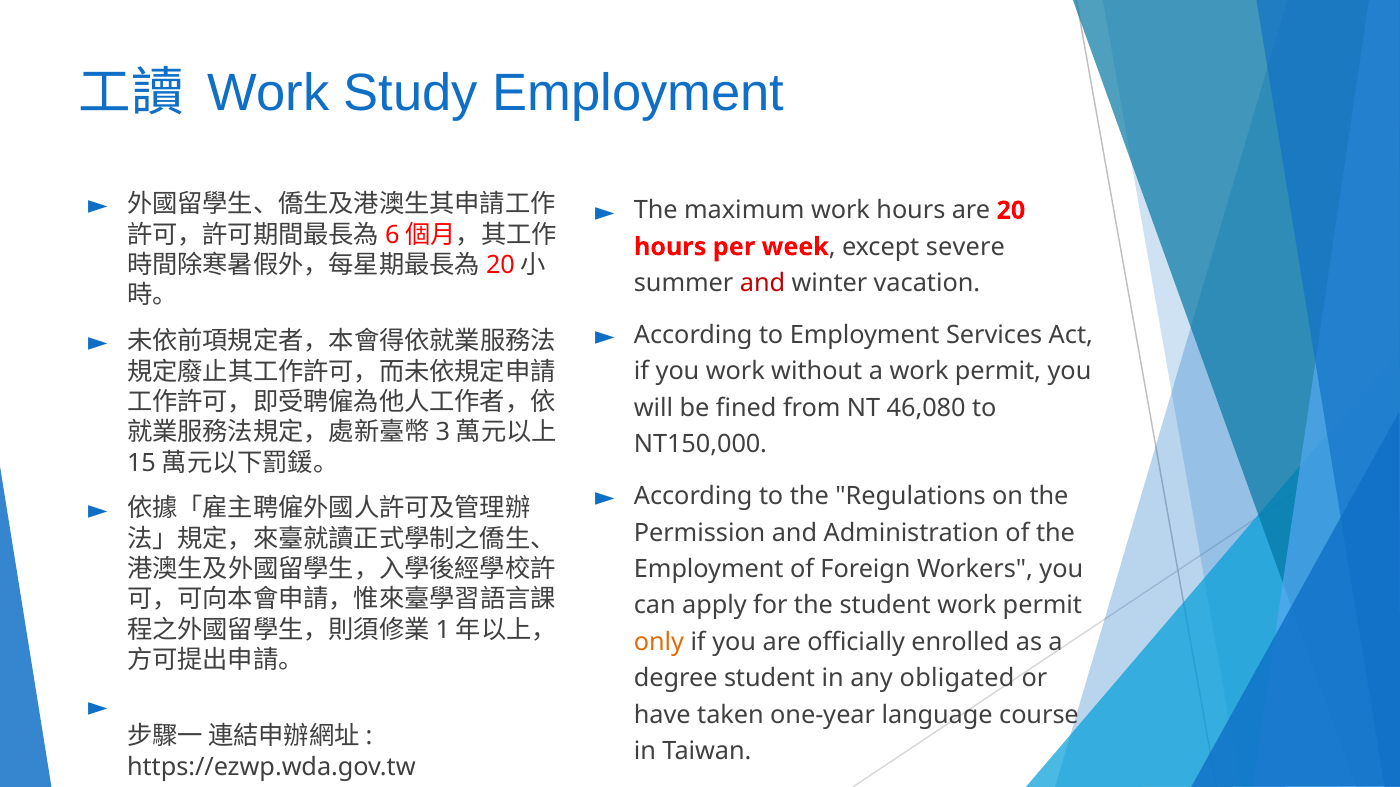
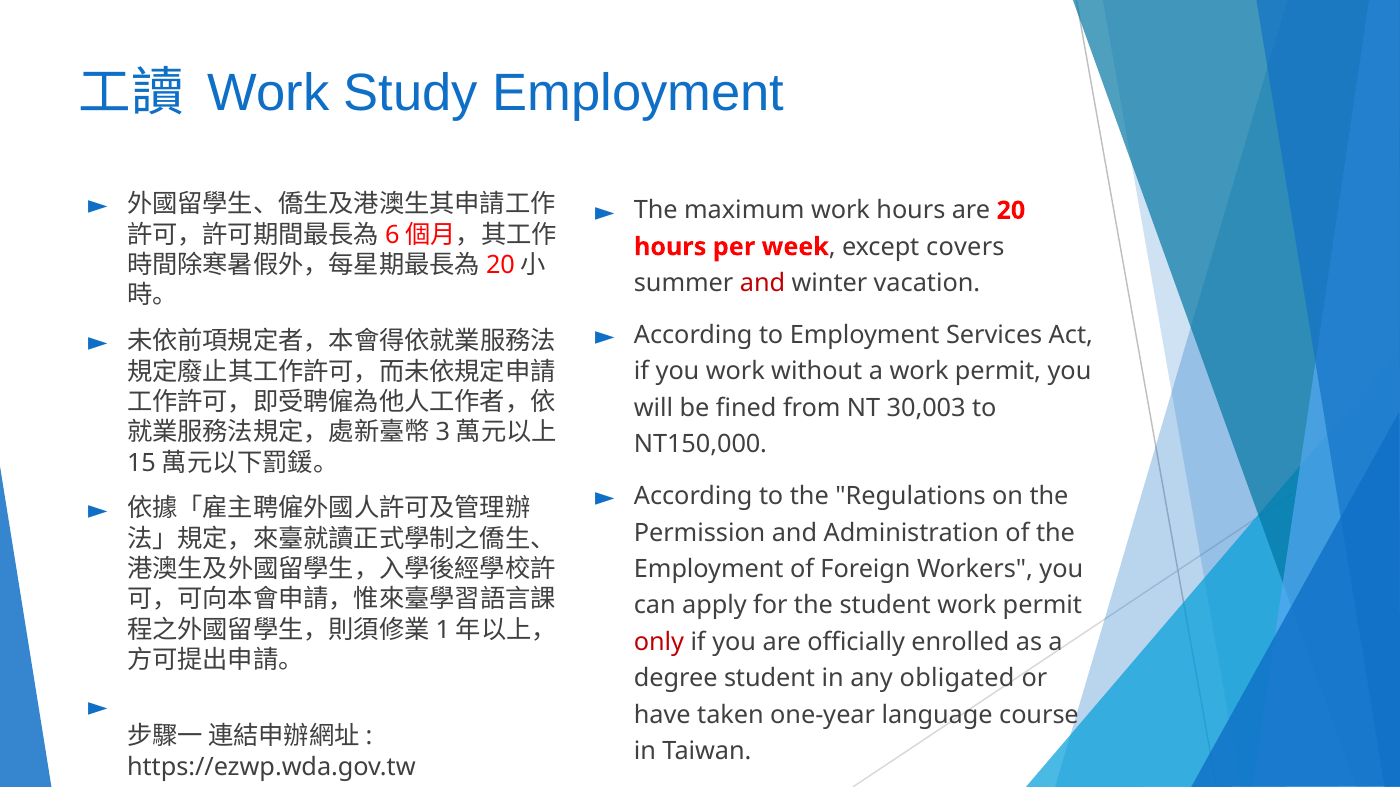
severe: severe -> covers
46,080: 46,080 -> 30,003
only colour: orange -> red
